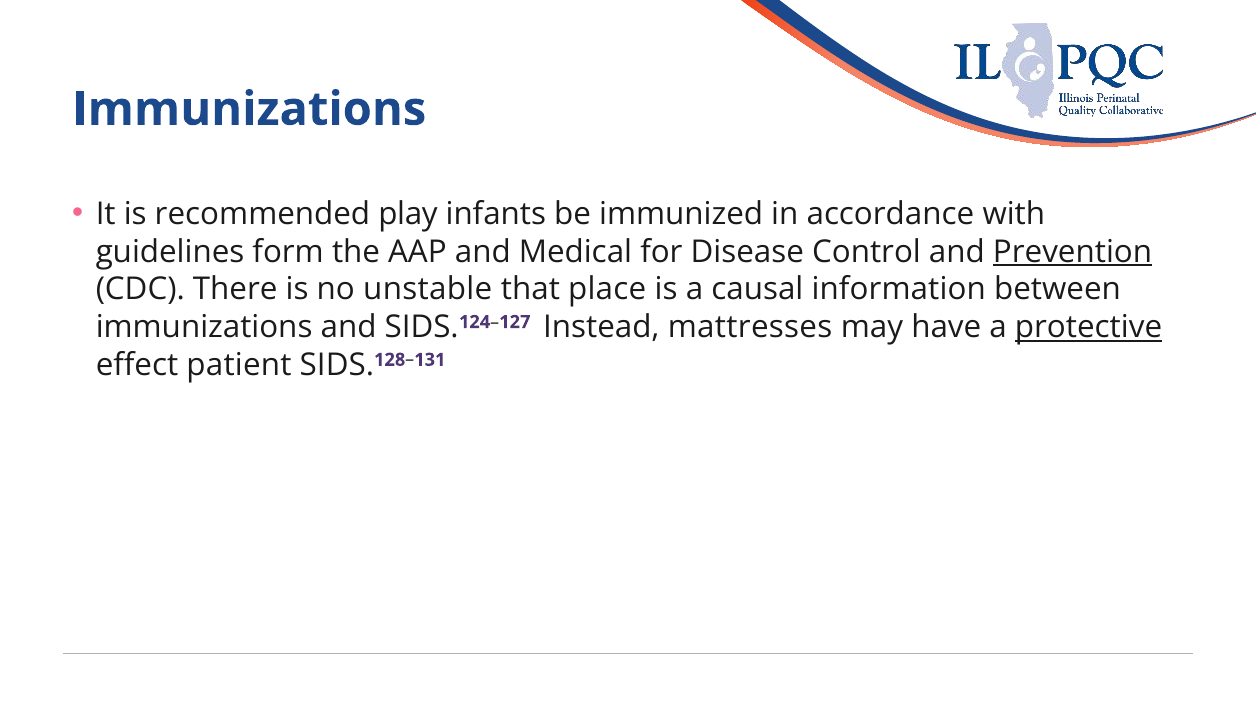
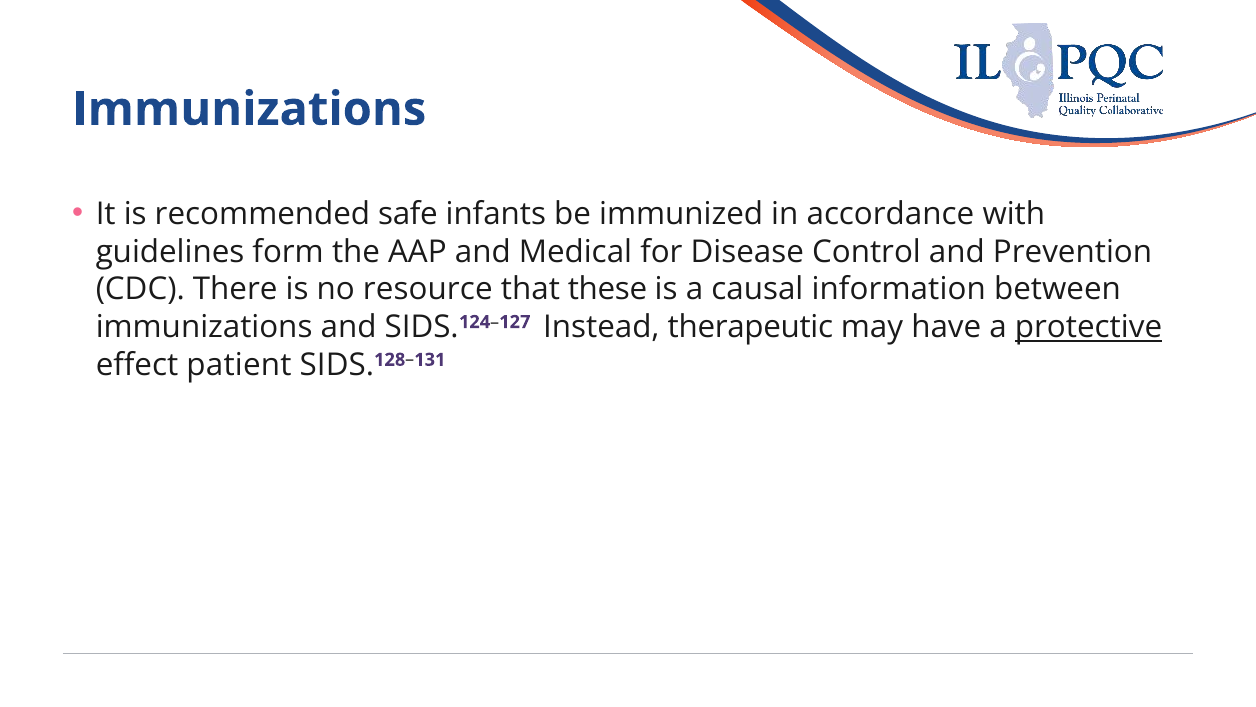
play: play -> safe
Prevention underline: present -> none
unstable: unstable -> resource
place: place -> these
mattresses: mattresses -> therapeutic
